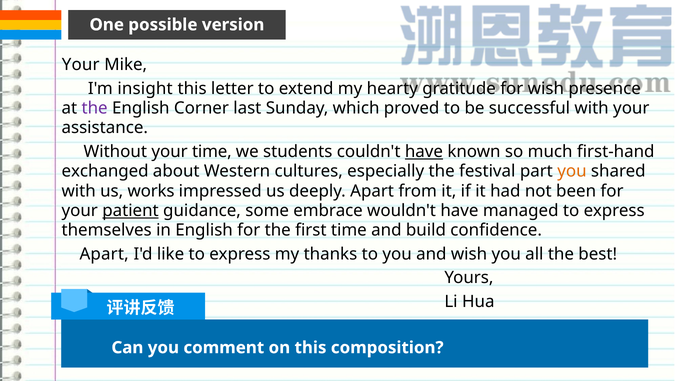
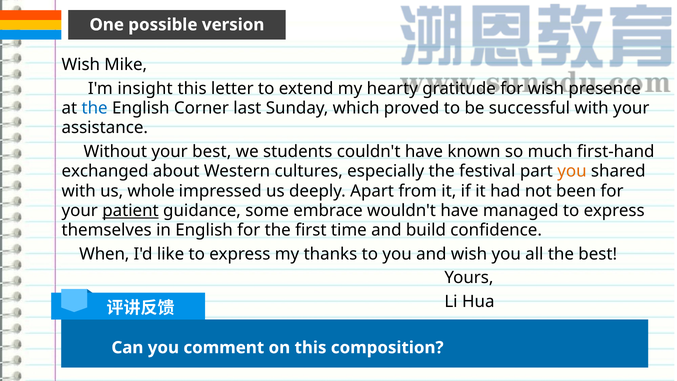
Your at (81, 65): Your -> Wish
the at (95, 108) colour: purple -> blue
your time: time -> best
have at (424, 152) underline: present -> none
works: works -> whole
Apart at (104, 254): Apart -> When
